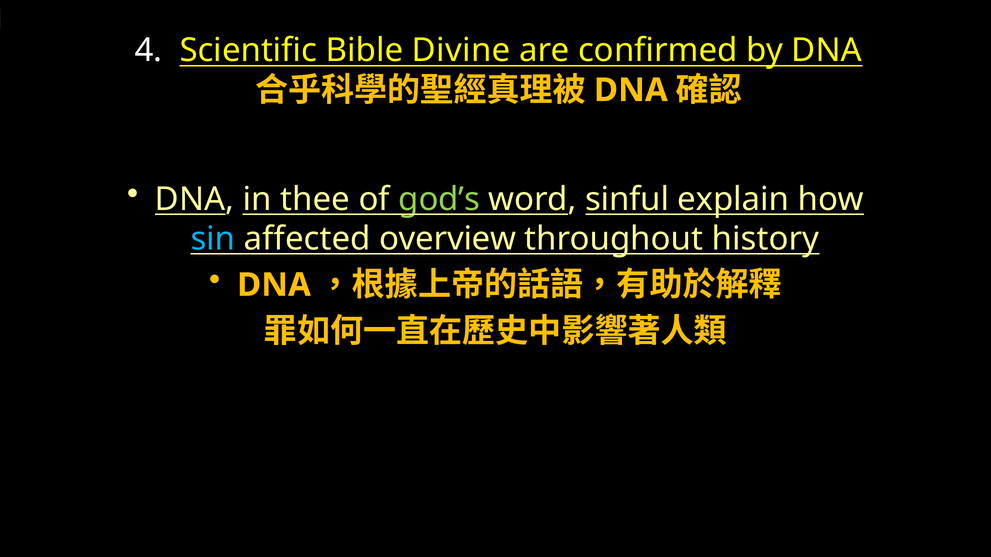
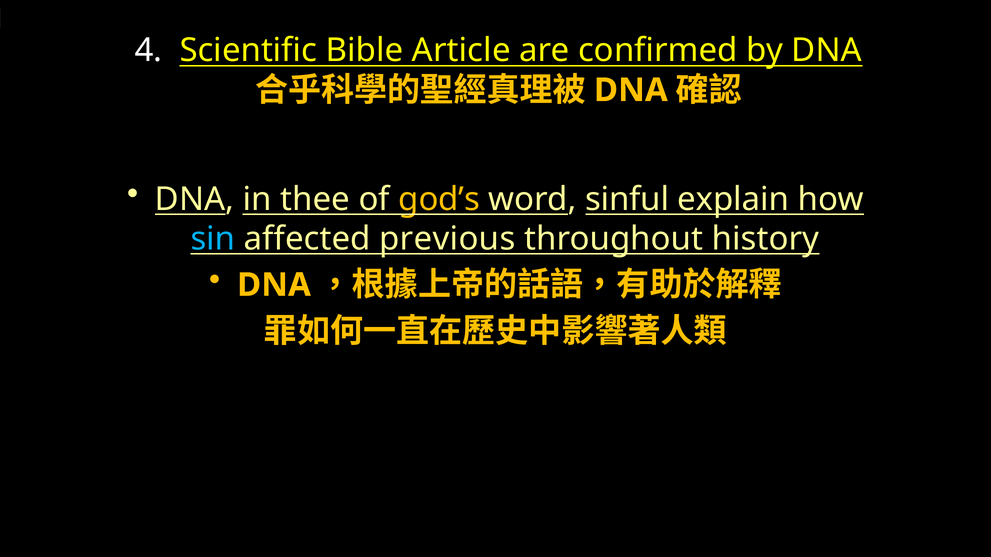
Divine: Divine -> Article
god’s colour: light green -> yellow
overview: overview -> previous
